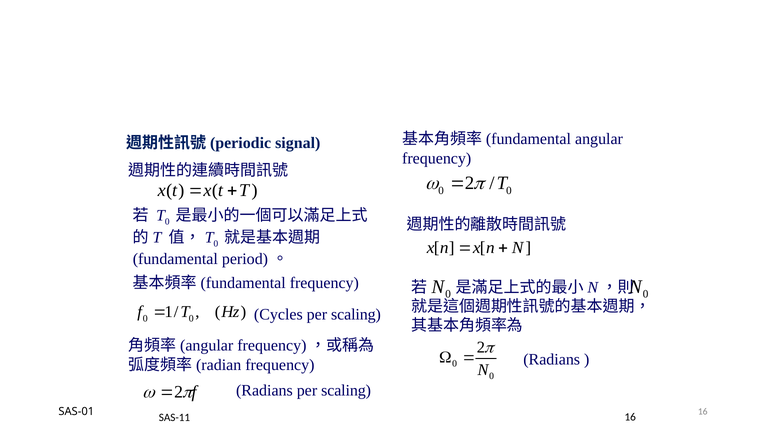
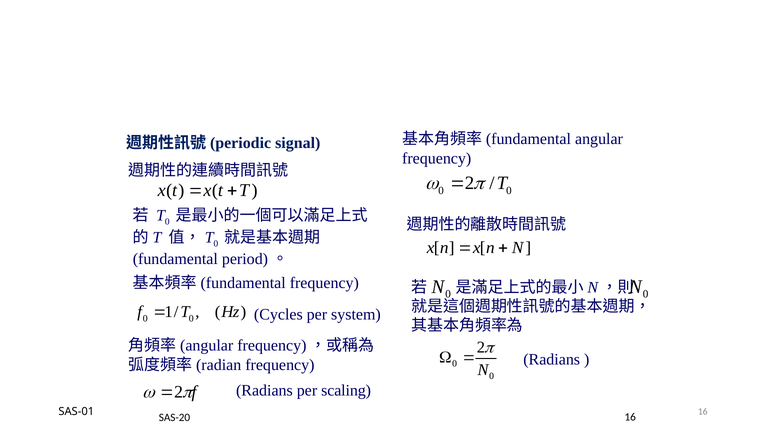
Cycles per scaling: scaling -> system
SAS-11: SAS-11 -> SAS-20
